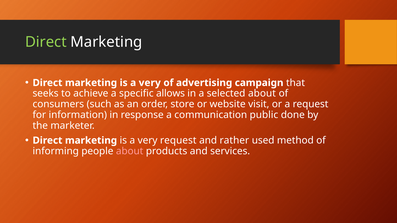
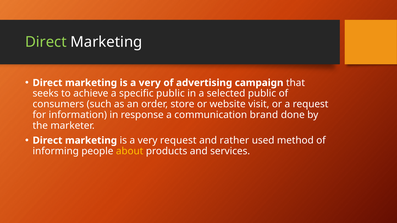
specific allows: allows -> public
selected about: about -> public
public: public -> brand
about at (130, 151) colour: pink -> yellow
